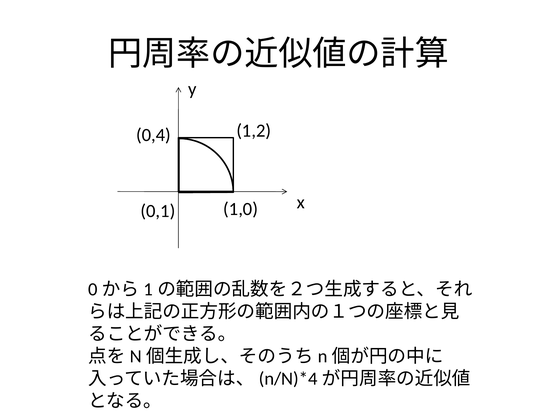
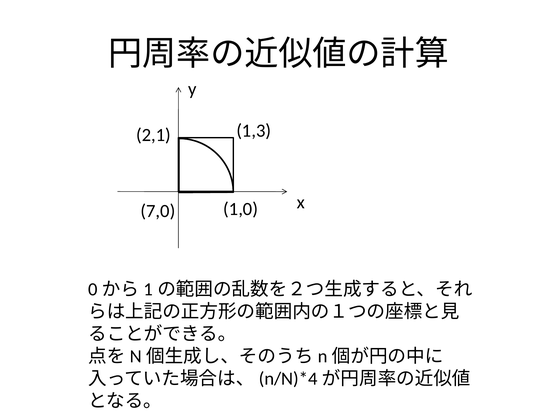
1,2: 1,2 -> 1,3
0,4: 0,4 -> 2,1
0,1: 0,1 -> 7,0
